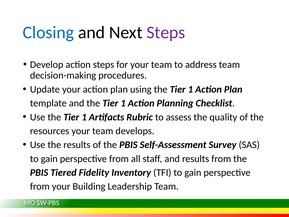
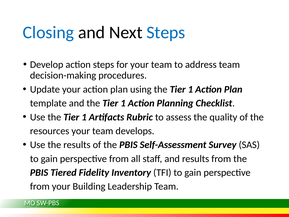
Steps at (166, 32) colour: purple -> blue
